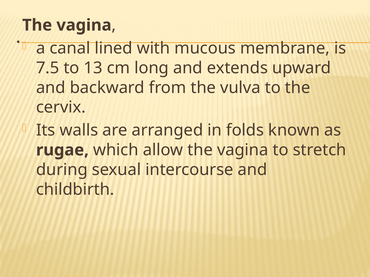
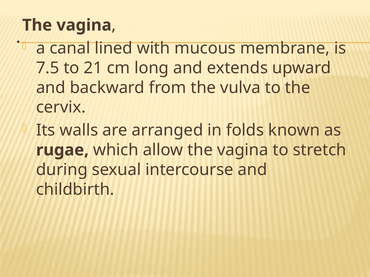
13: 13 -> 21
